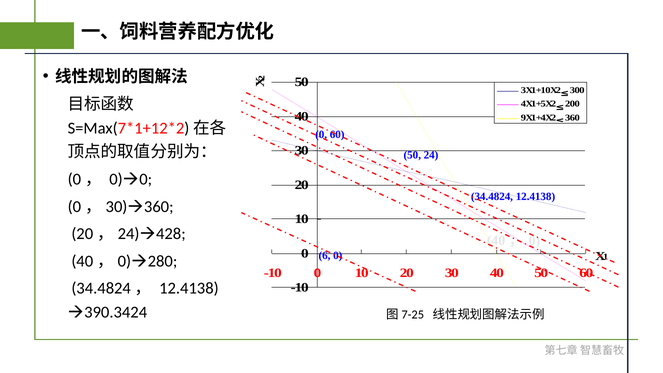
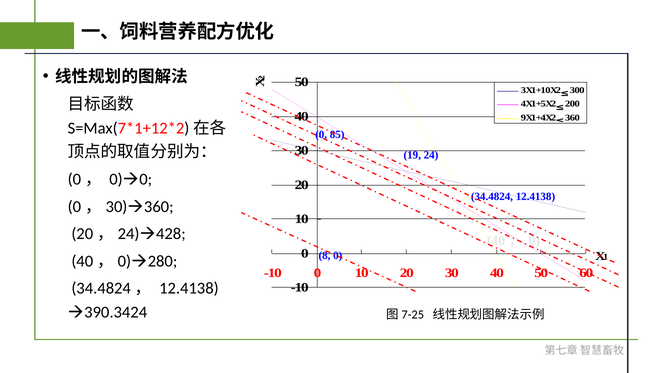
0 60: 60 -> 85
50 at (412, 155): 50 -> 19
6: 6 -> 8
